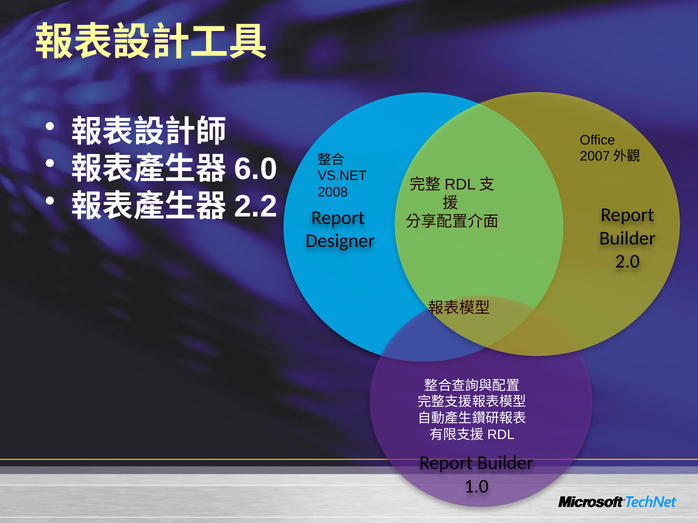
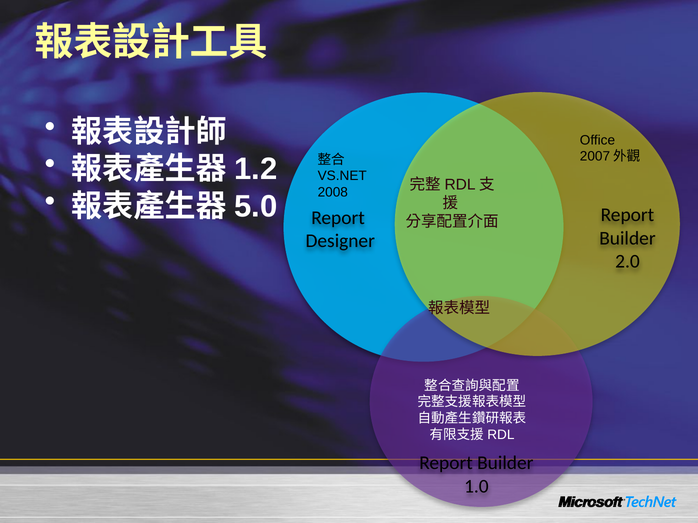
6.0: 6.0 -> 1.2
2.2: 2.2 -> 5.0
